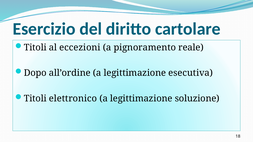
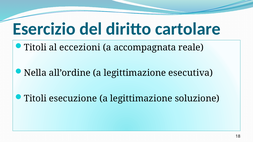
pignoramento: pignoramento -> accompagnata
Dopo: Dopo -> Nella
elettronico: elettronico -> esecuzione
